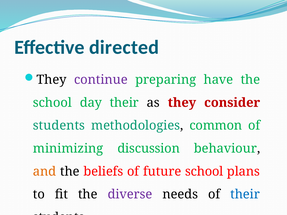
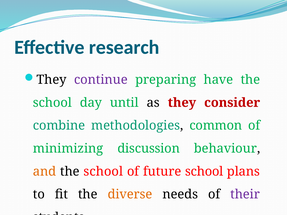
directed: directed -> research
day their: their -> until
students at (59, 126): students -> combine
beliefs at (103, 172): beliefs -> school
diverse colour: purple -> orange
their at (245, 195) colour: blue -> purple
